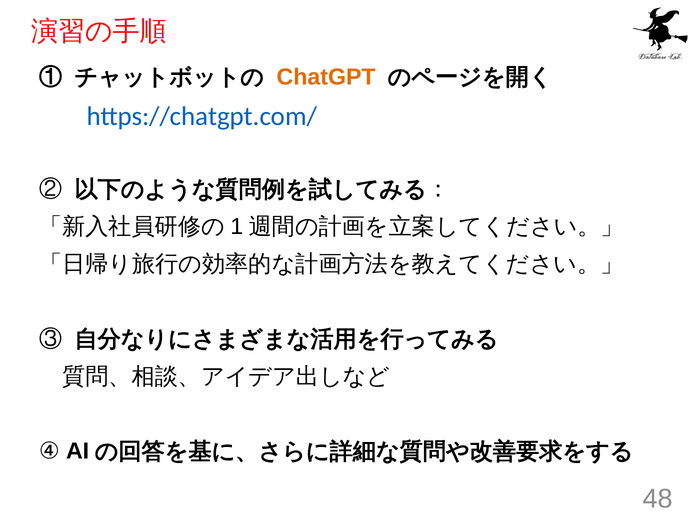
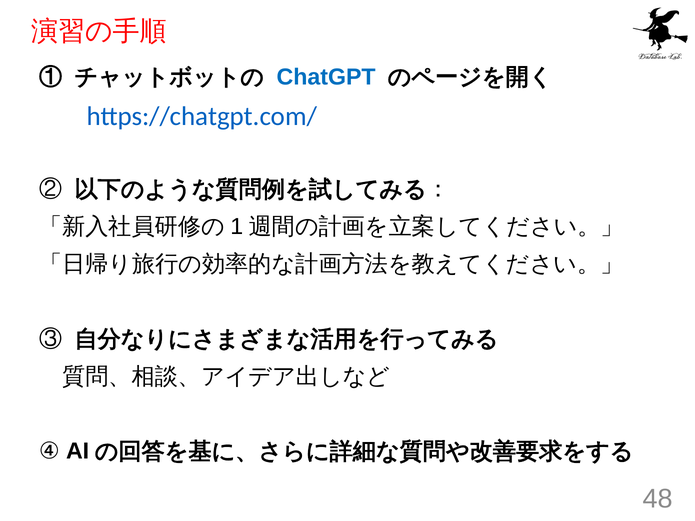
ChatGPT colour: orange -> blue
